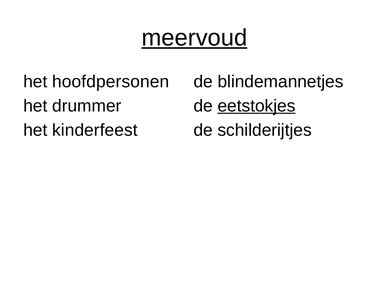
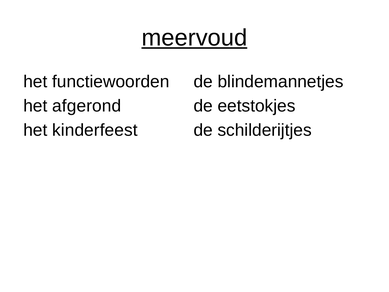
hoofdpersonen: hoofdpersonen -> functiewoorden
drummer: drummer -> afgerond
eetstokjes underline: present -> none
